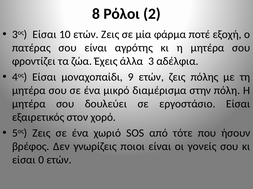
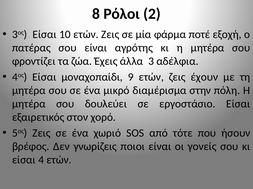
πόλης: πόλης -> έχουν
0: 0 -> 4
